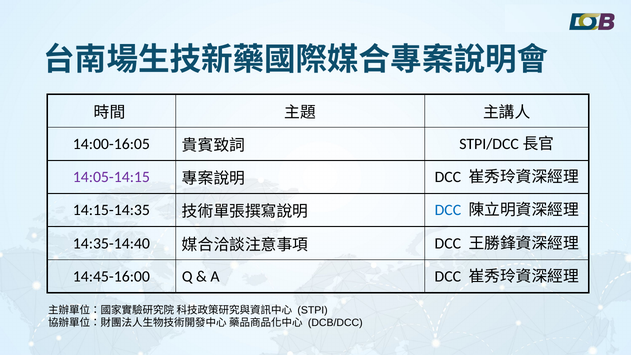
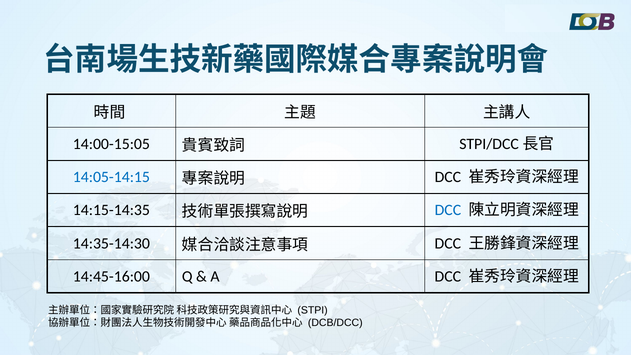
14:00-16:05: 14:00-16:05 -> 14:00-15:05
14:05-14:15 colour: purple -> blue
14:35-14:40: 14:35-14:40 -> 14:35-14:30
